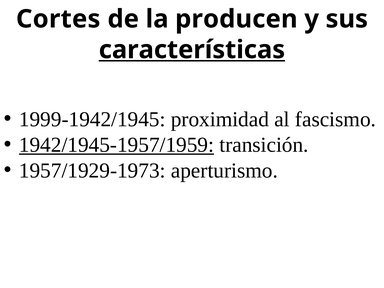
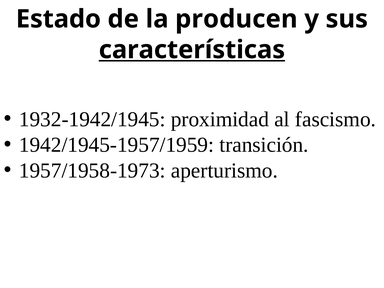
Cortes: Cortes -> Estado
1999-1942/1945: 1999-1942/1945 -> 1932-1942/1945
1942/1945-1957/1959 underline: present -> none
1957/1929-1973: 1957/1929-1973 -> 1957/1958-1973
